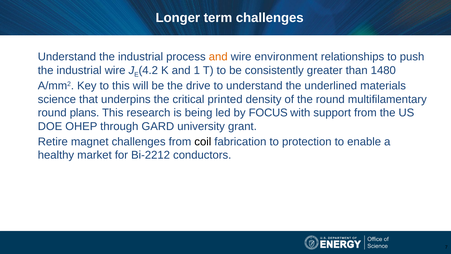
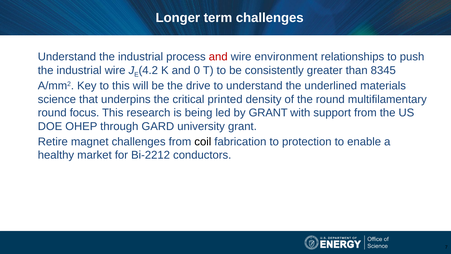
and at (218, 57) colour: orange -> red
1: 1 -> 0
1480: 1480 -> 8345
plans: plans -> focus
by FOCUS: FOCUS -> GRANT
